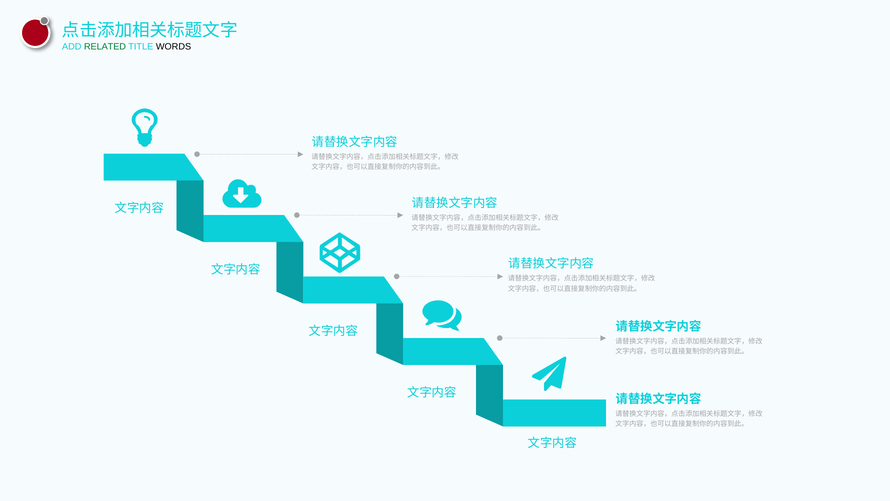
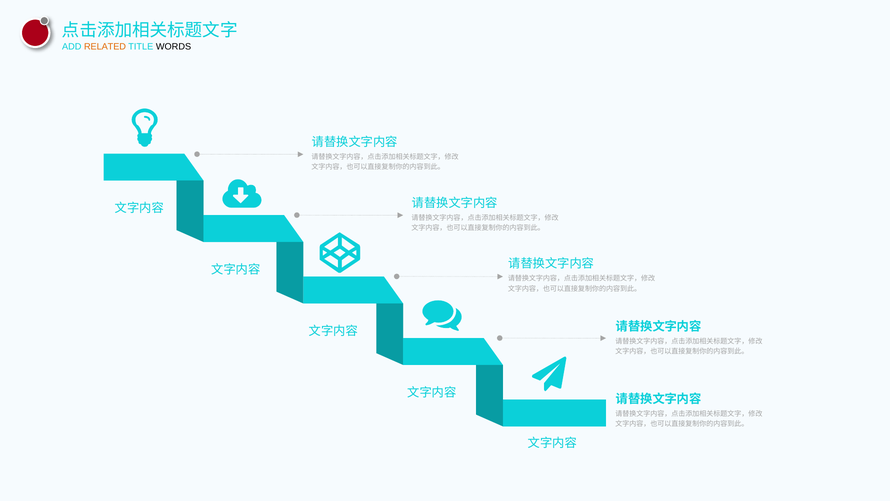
RELATED colour: green -> orange
